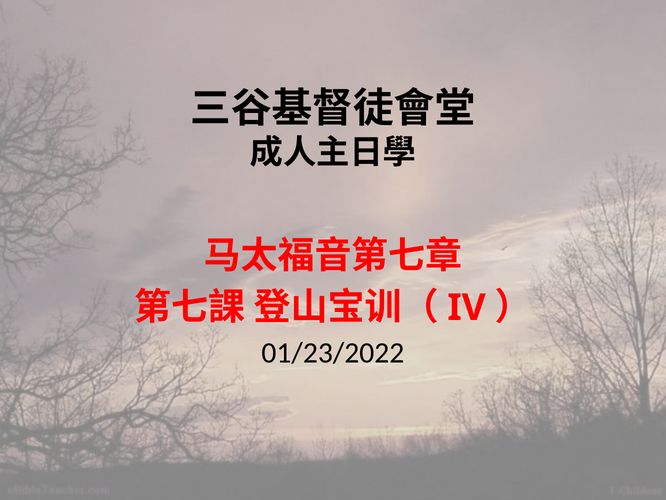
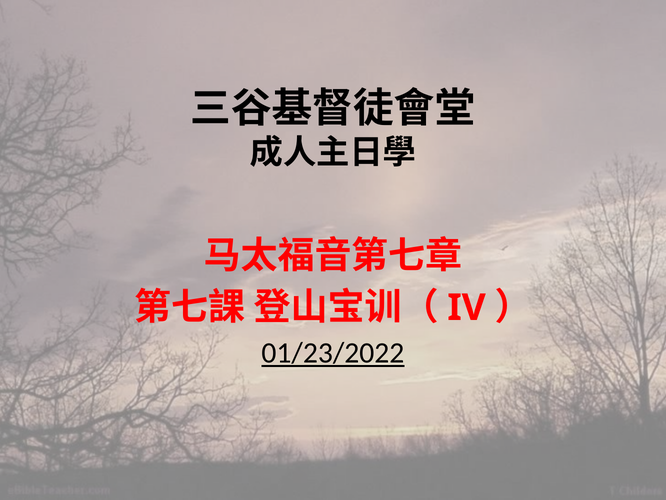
01/23/2022 underline: none -> present
